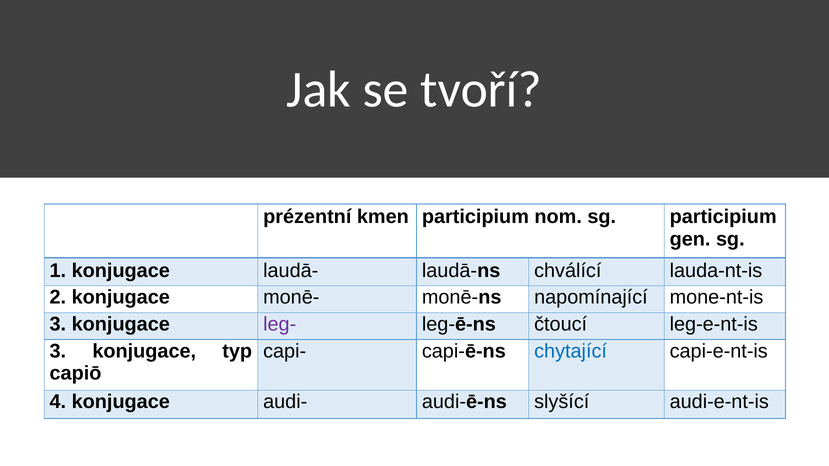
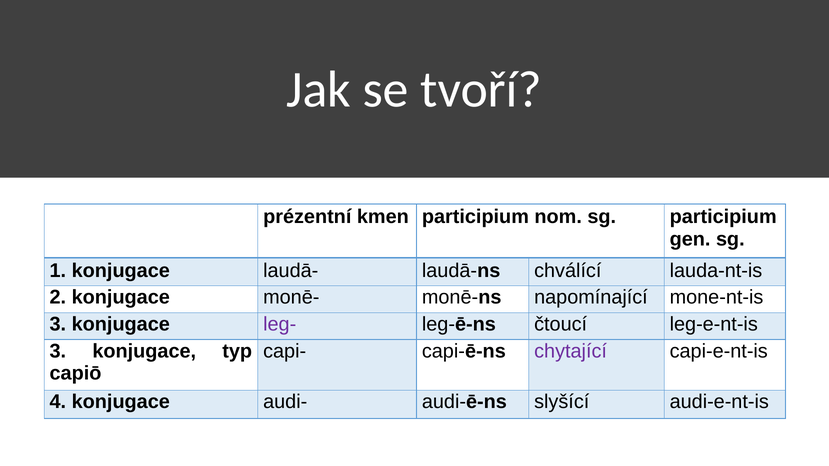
chytající colour: blue -> purple
